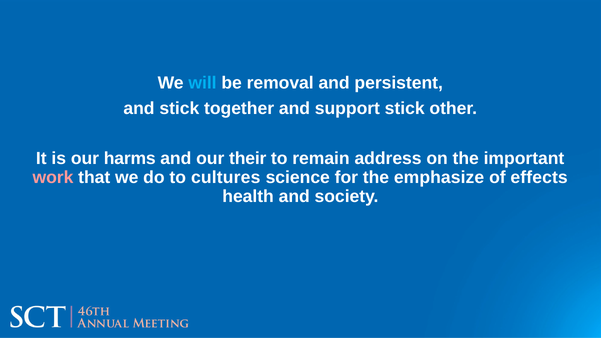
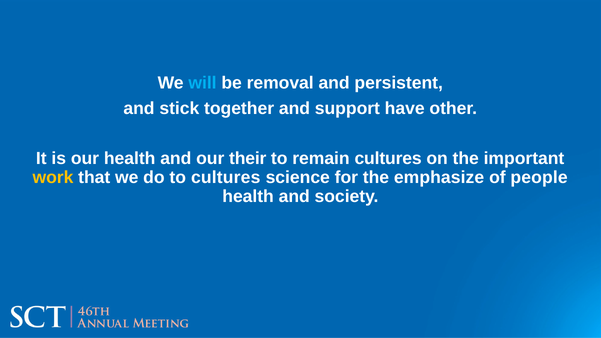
support stick: stick -> have
our harms: harms -> health
remain address: address -> cultures
work colour: pink -> yellow
effects: effects -> people
